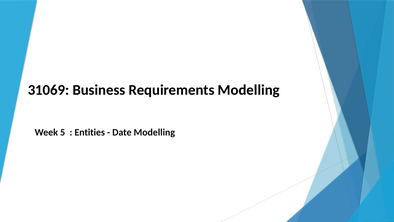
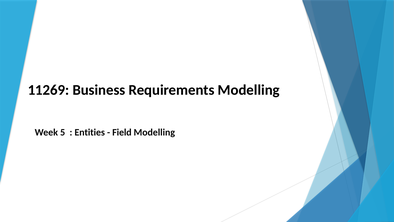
31069: 31069 -> 11269
Date: Date -> Field
